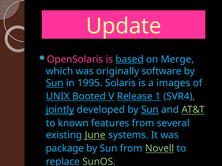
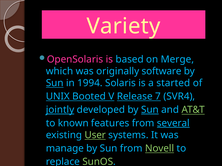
Update: Update -> Variety
based underline: present -> none
1995: 1995 -> 1994
images: images -> started
1: 1 -> 7
several underline: none -> present
June: June -> User
package: package -> manage
